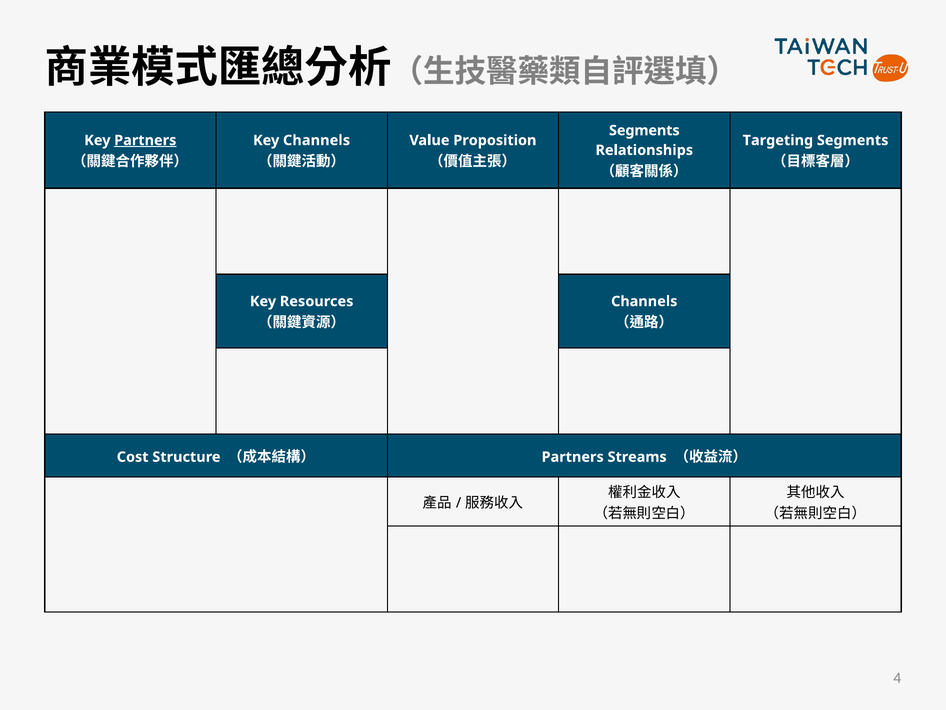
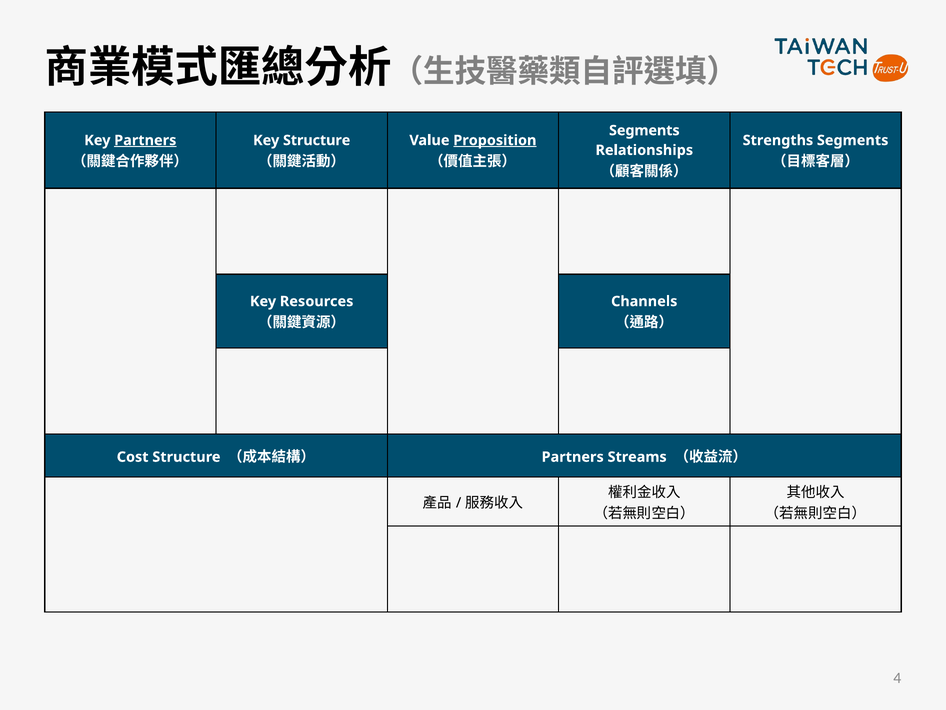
Key Channels: Channels -> Structure
Proposition underline: none -> present
Targeting: Targeting -> Strengths
